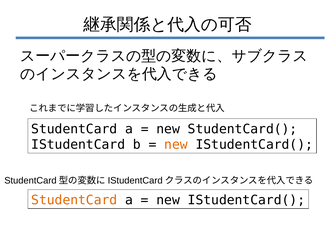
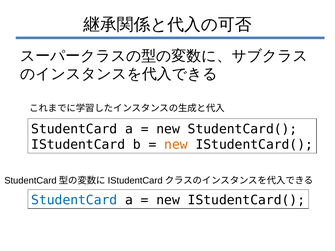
StudentCard at (74, 200) colour: orange -> blue
